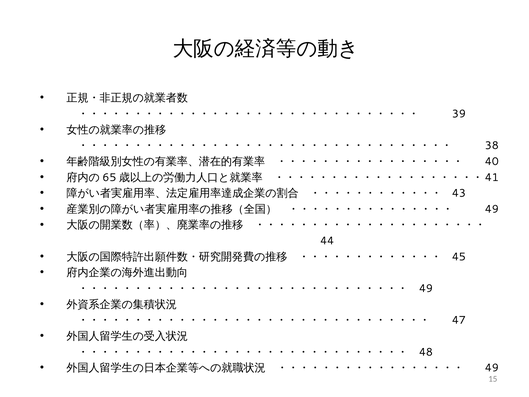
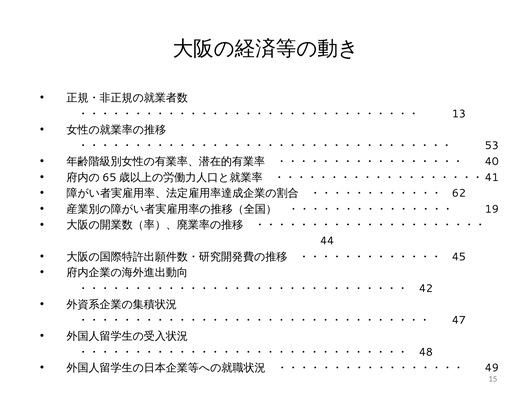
39: 39 -> 13
38: 38 -> 53
43: 43 -> 62
49 at (492, 209): 49 -> 19
49 at (426, 288): 49 -> 42
